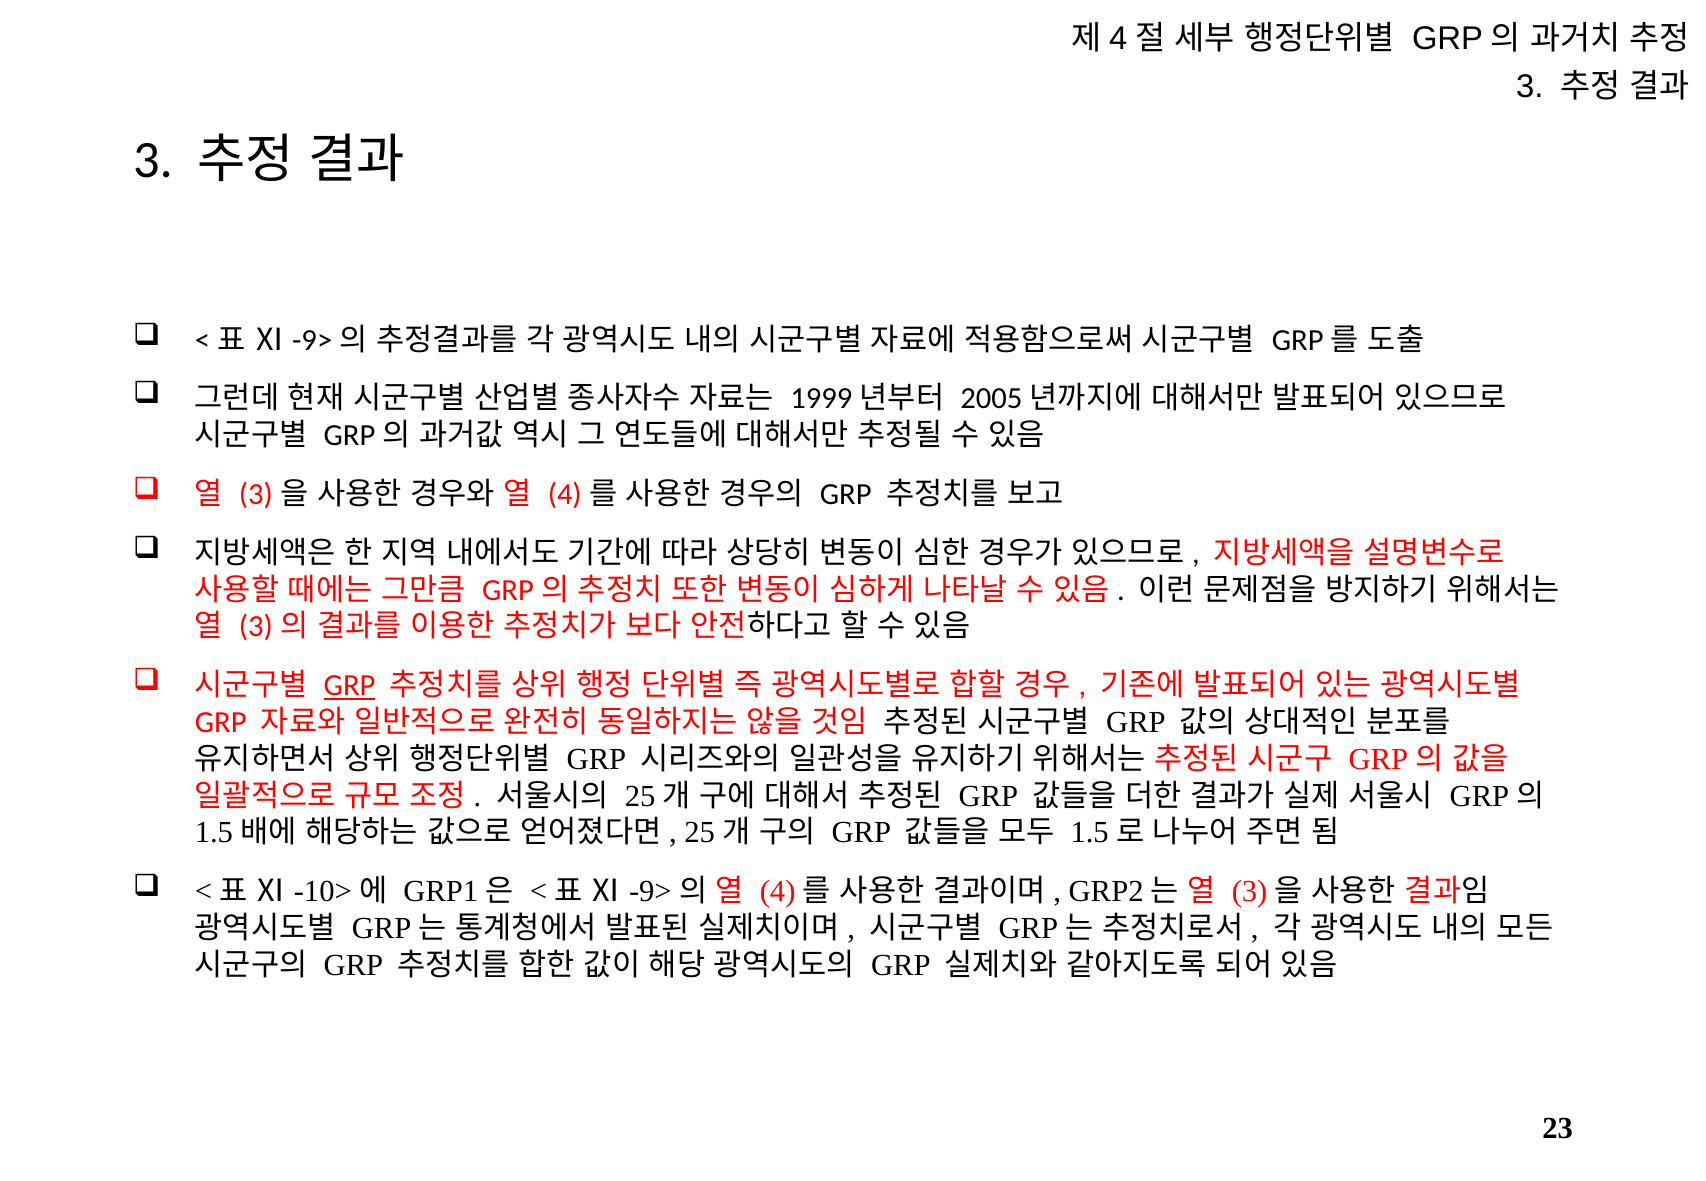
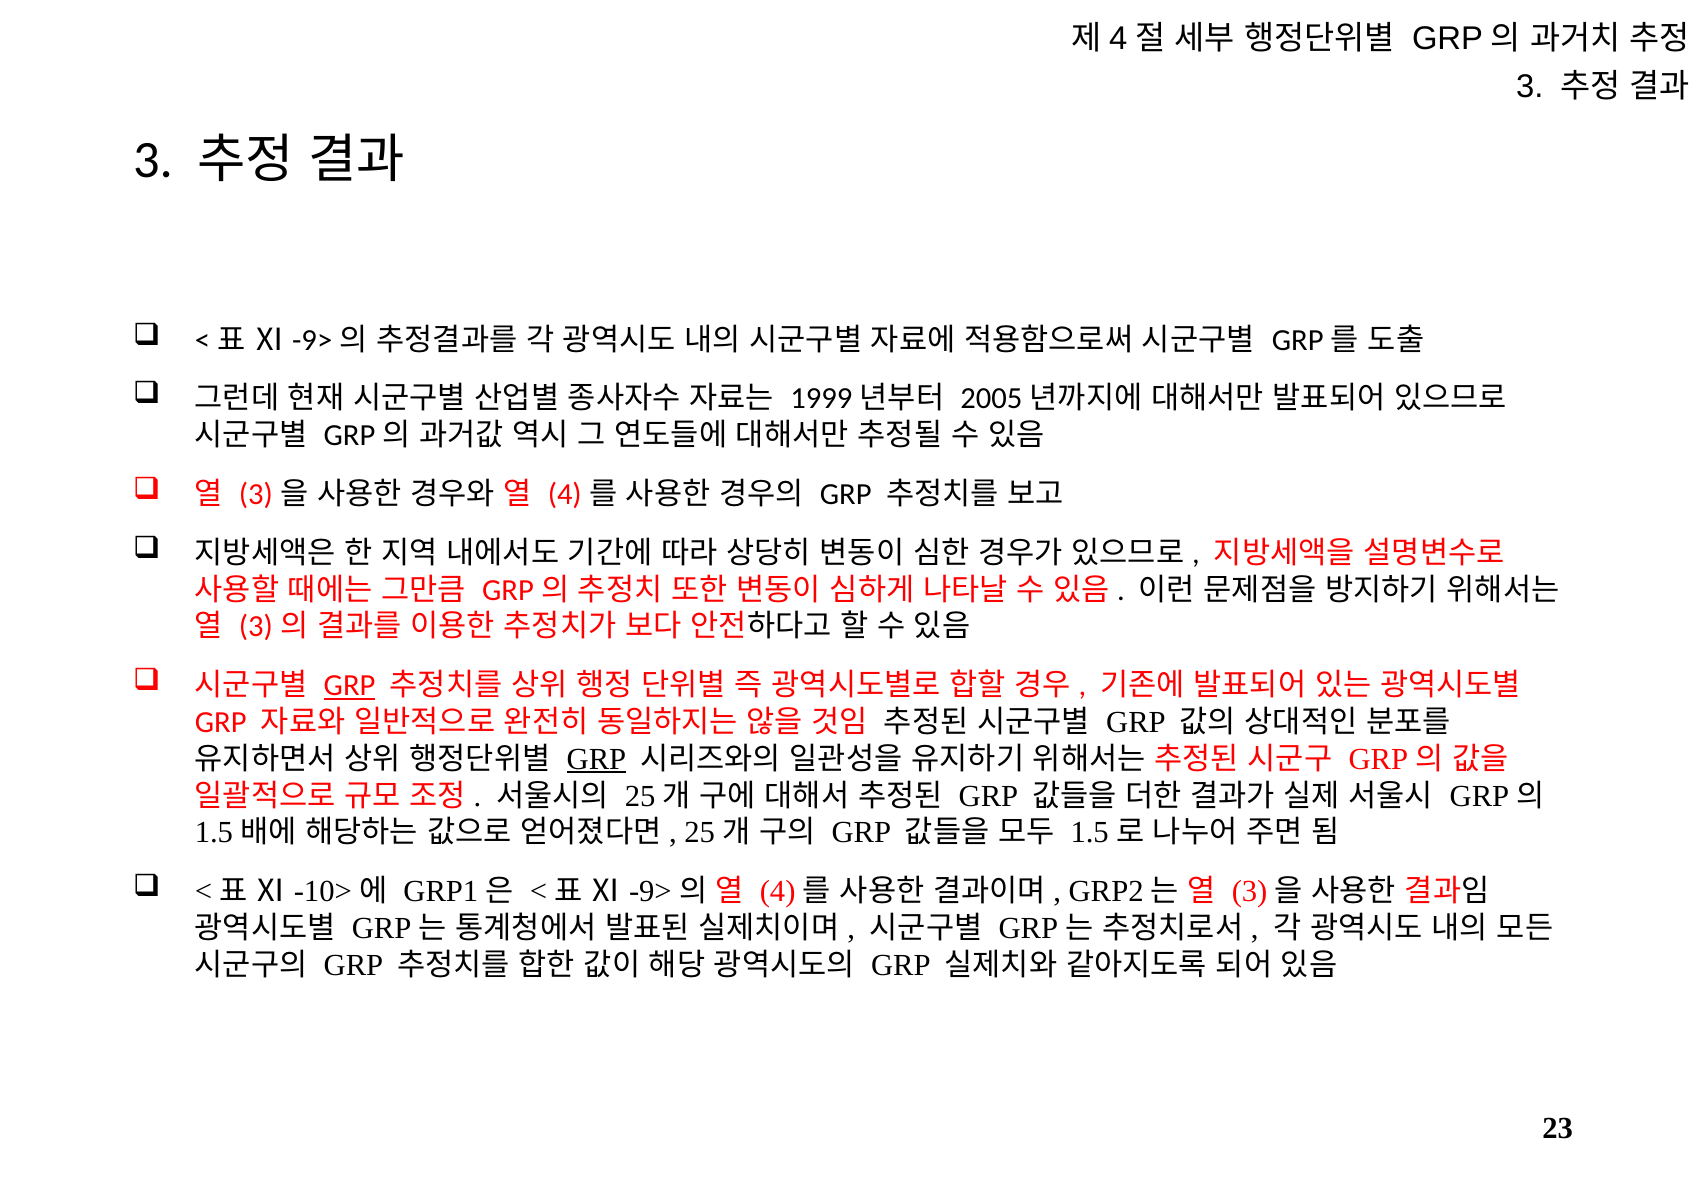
GRP at (596, 759) underline: none -> present
